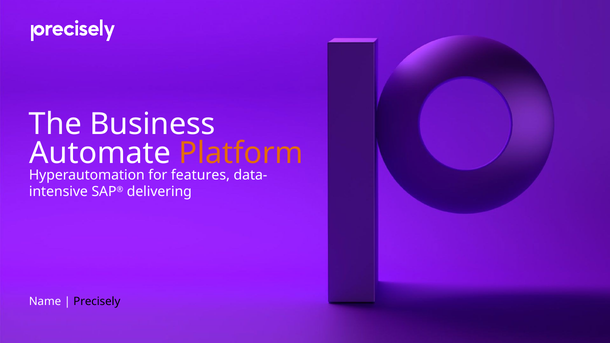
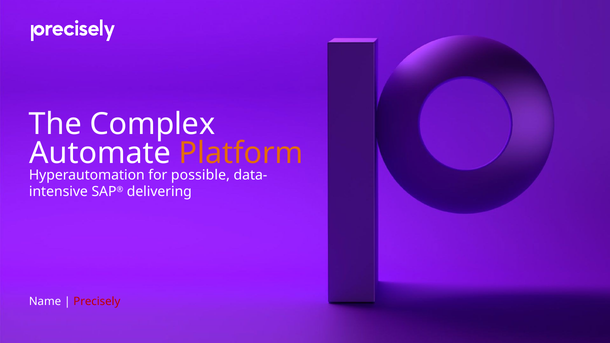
Business: Business -> Complex
features: features -> possible
Precisely colour: black -> red
